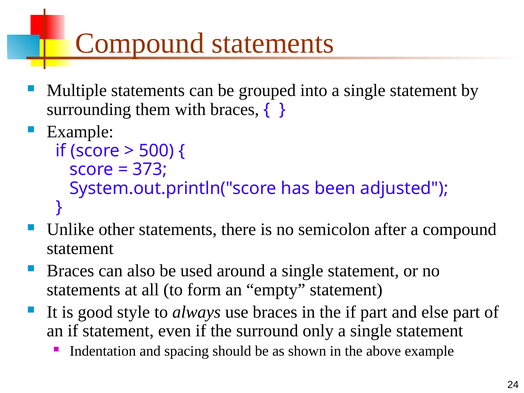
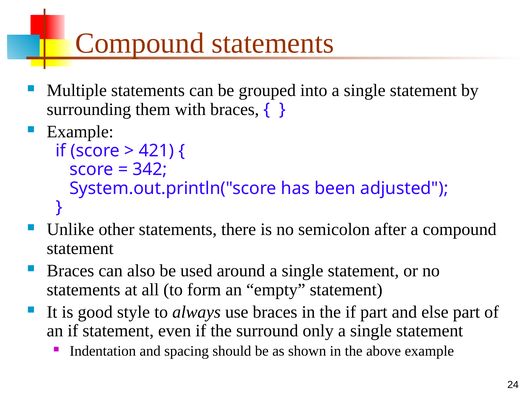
500: 500 -> 421
373: 373 -> 342
